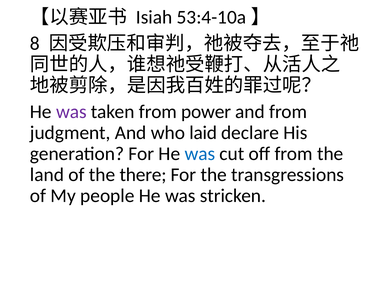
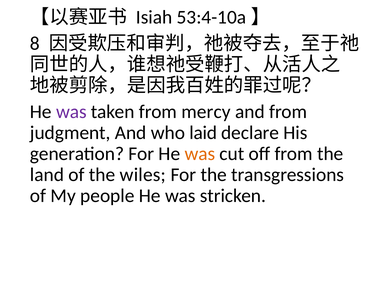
power: power -> mercy
was at (200, 154) colour: blue -> orange
there: there -> wiles
